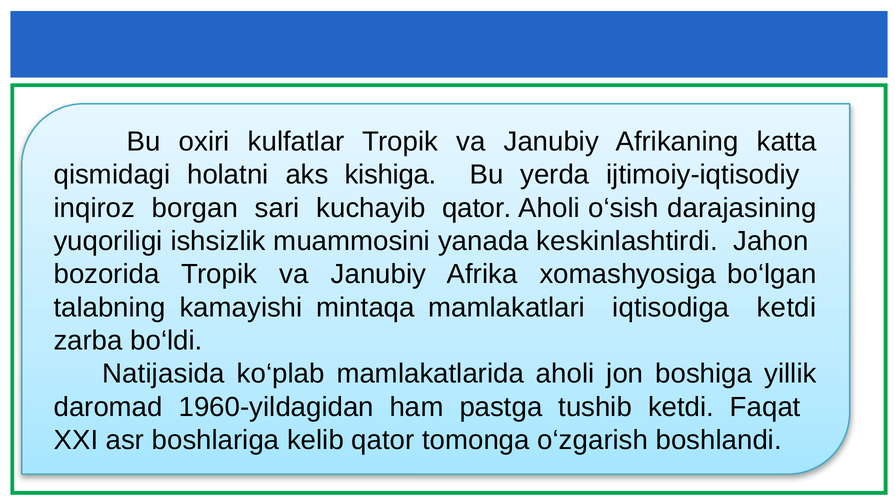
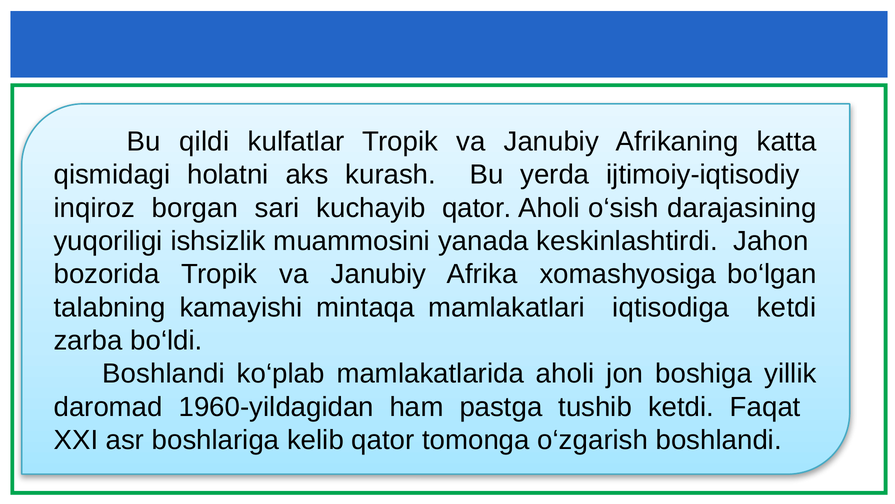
oxiri: oxiri -> qildi
kishiga: kishiga -> kurash
Natijasida at (163, 374): Natijasida -> Boshlandi
